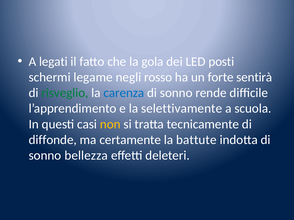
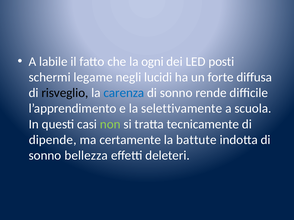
legati: legati -> labile
gola: gola -> ogni
rosso: rosso -> lucidi
sentirà: sentirà -> diffusa
risveglio colour: green -> black
non colour: yellow -> light green
diffonde: diffonde -> dipende
